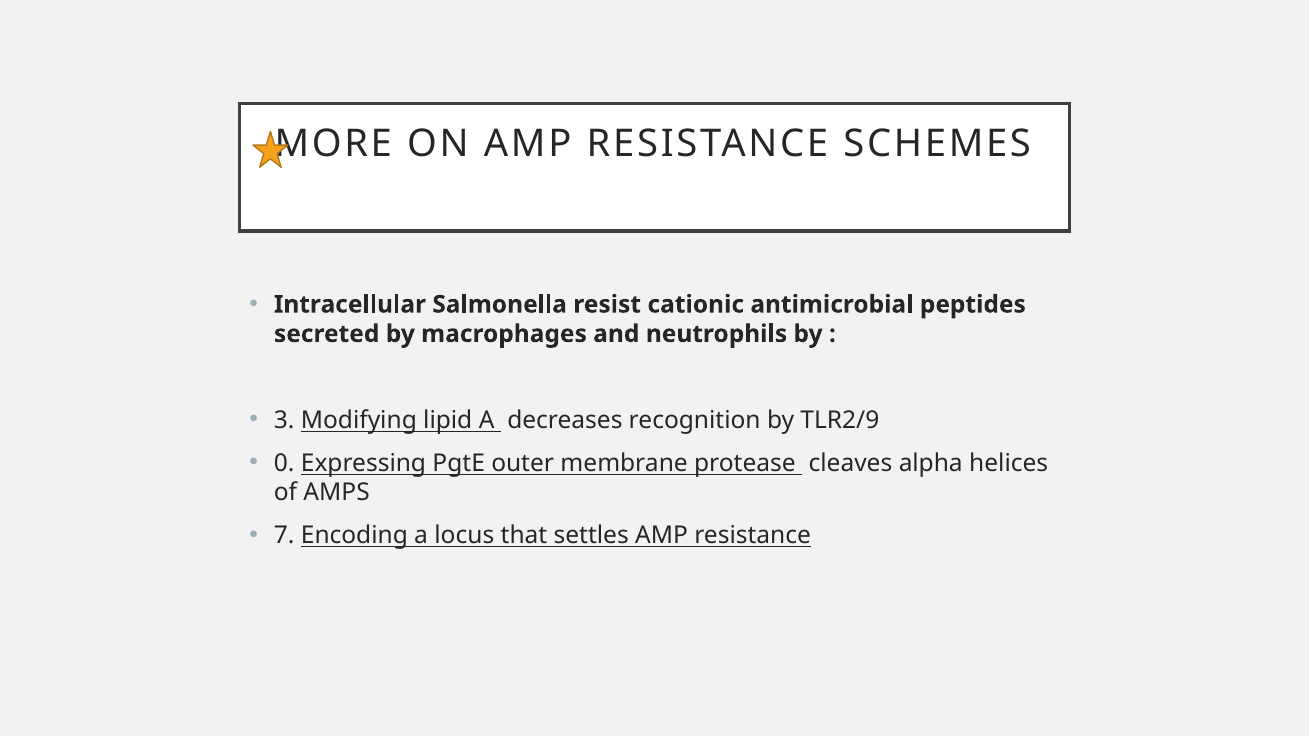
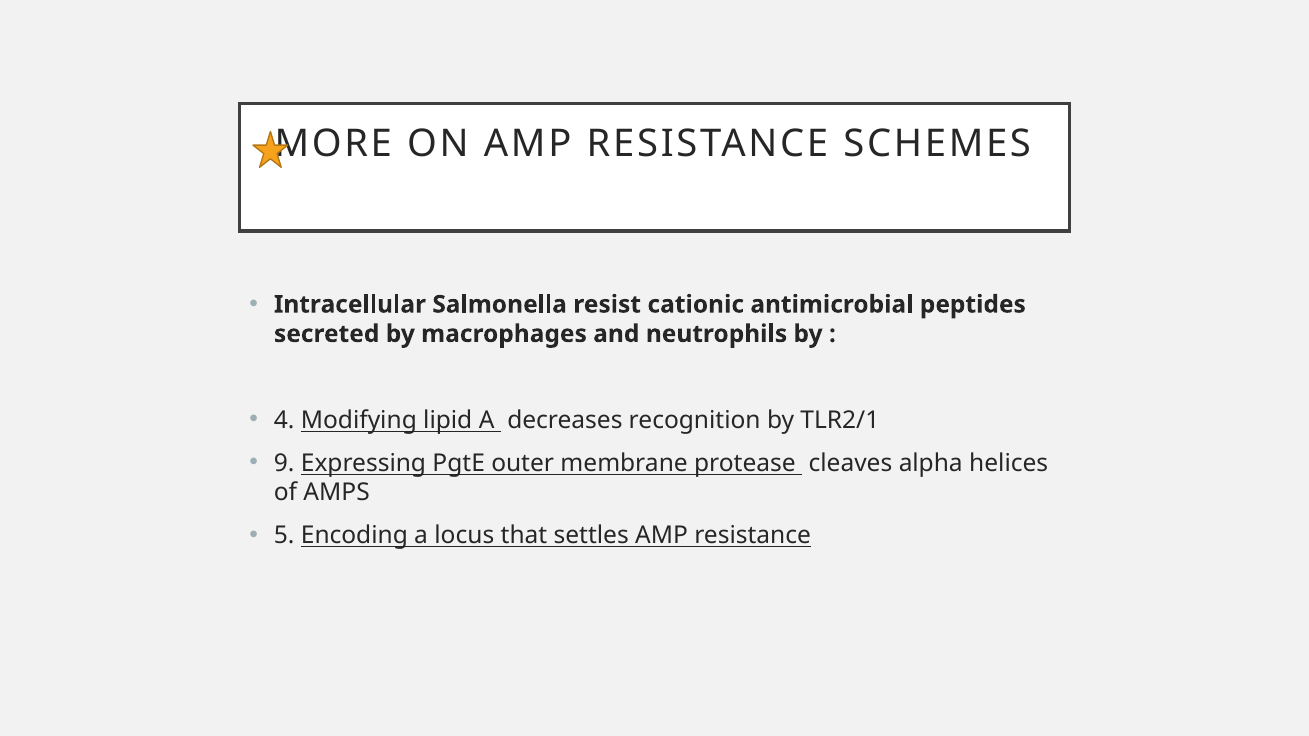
3: 3 -> 4
TLR2/9: TLR2/9 -> TLR2/1
0: 0 -> 9
7: 7 -> 5
